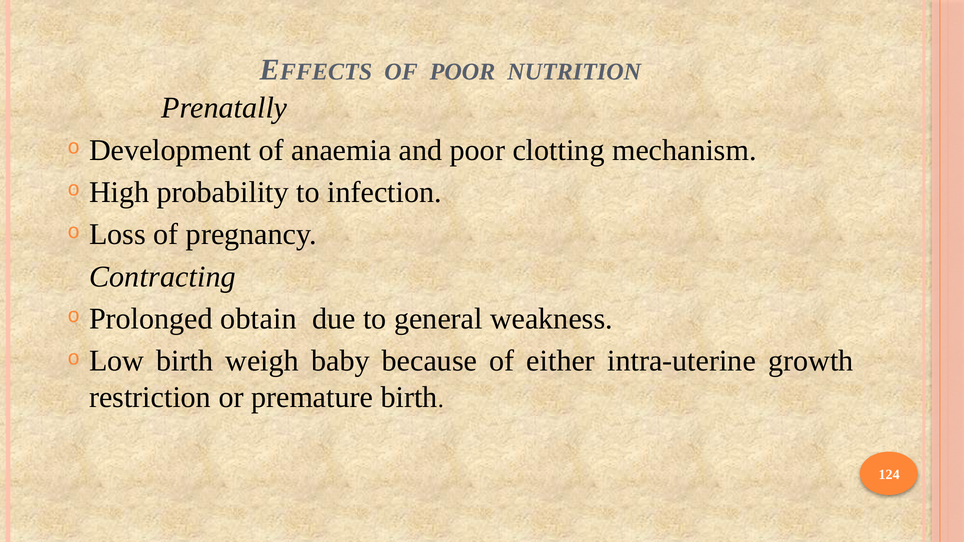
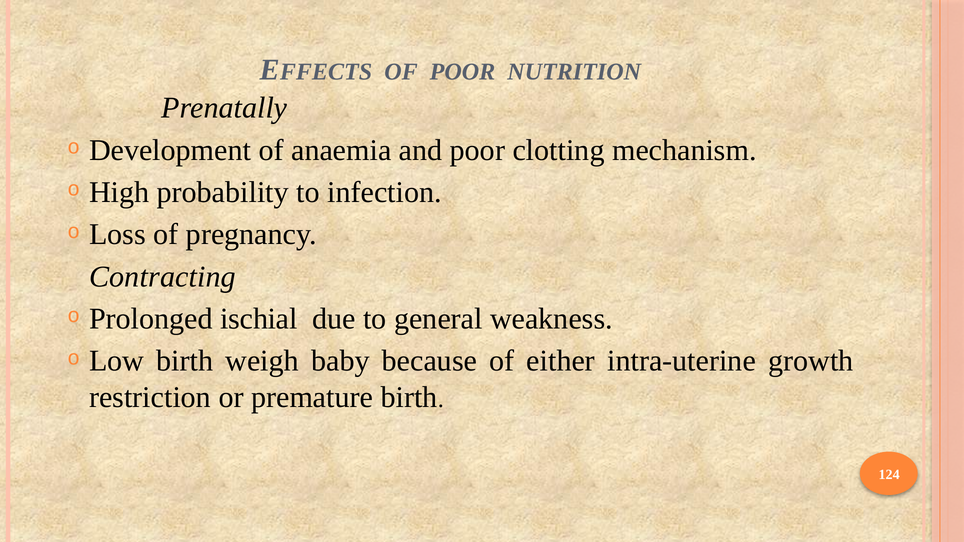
obtain: obtain -> ischial
